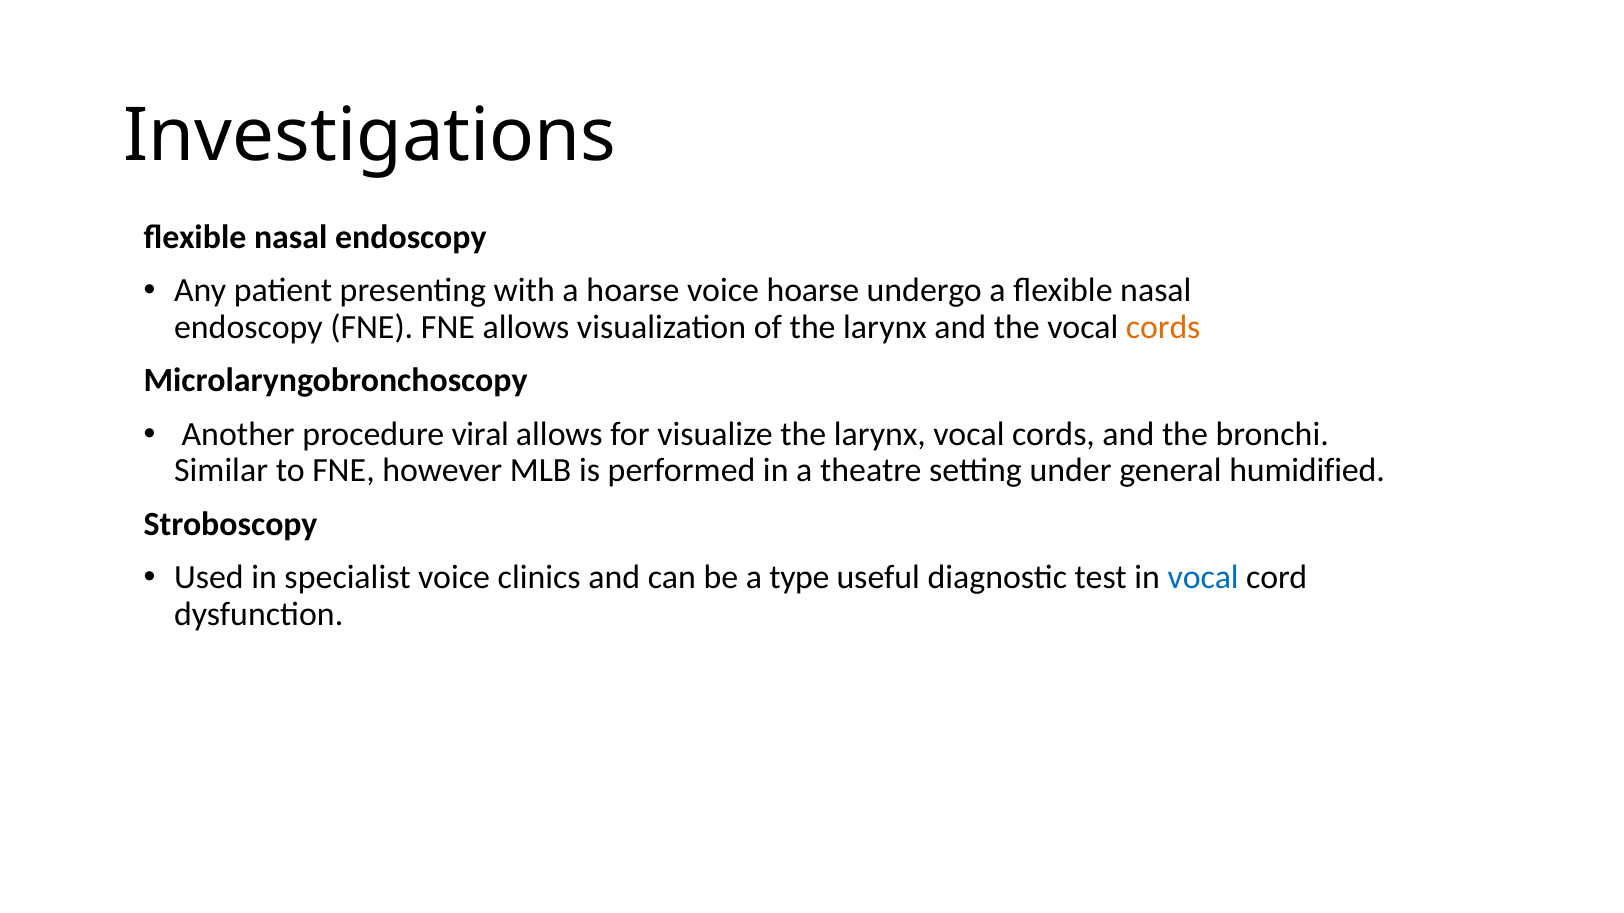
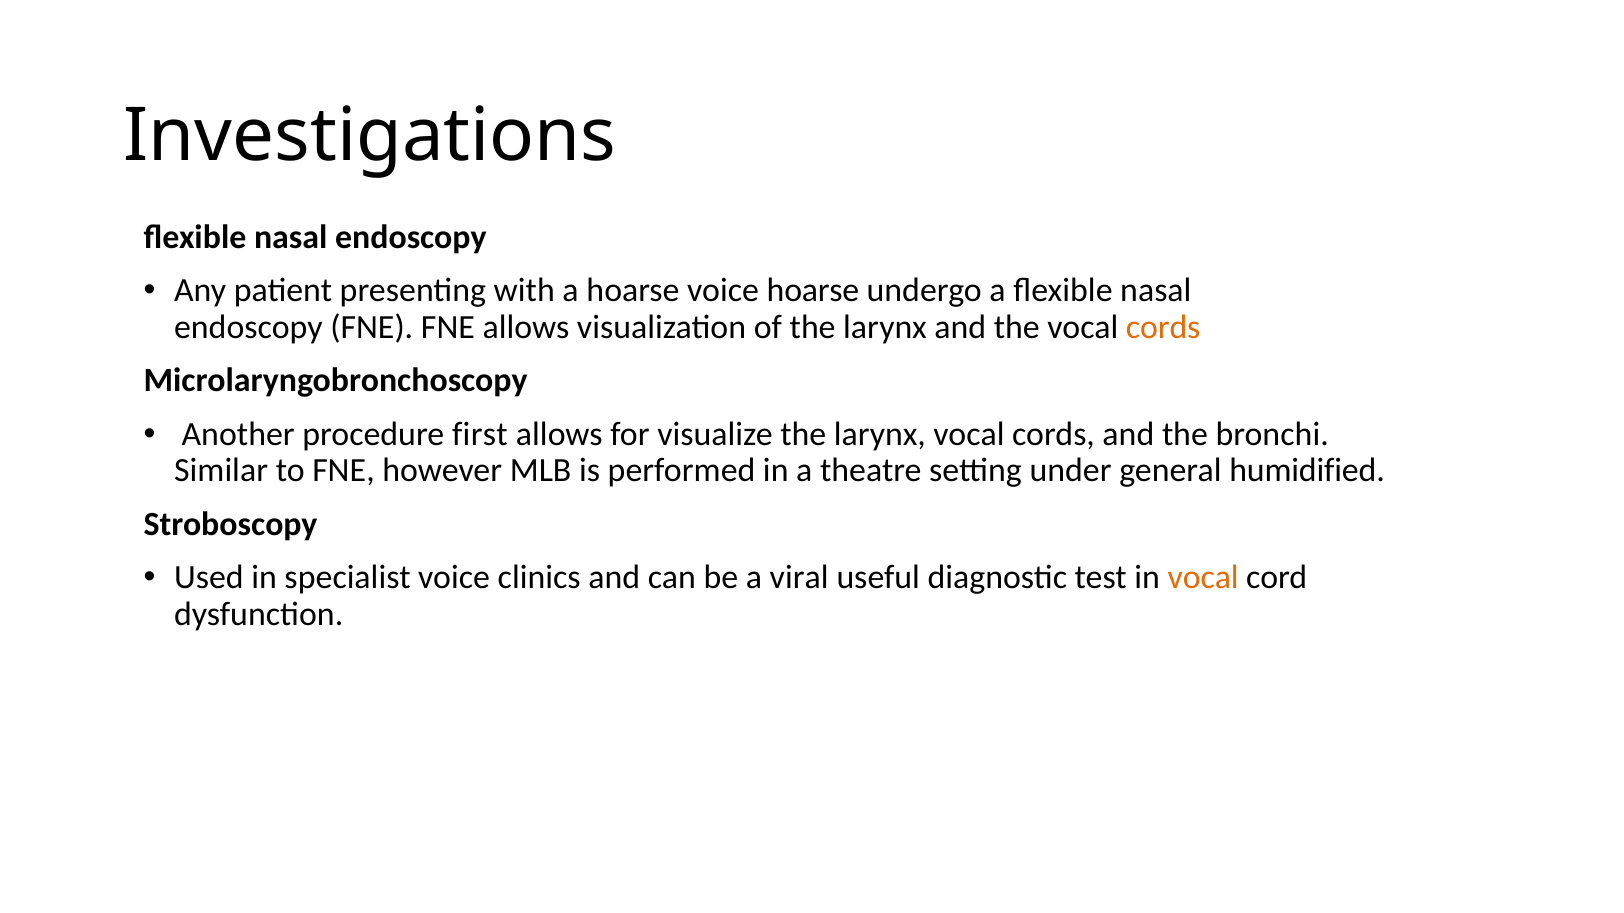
viral: viral -> first
type: type -> viral
vocal at (1203, 578) colour: blue -> orange
